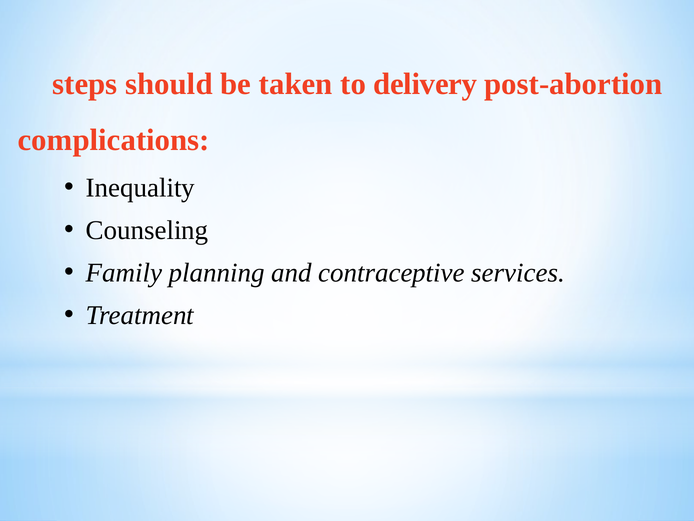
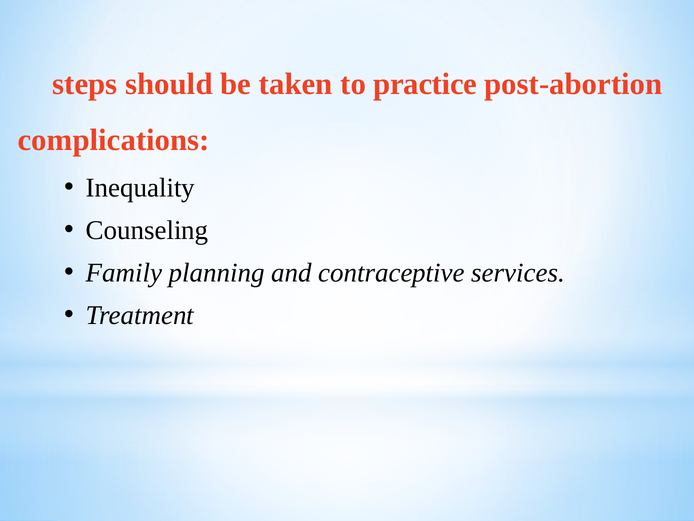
delivery: delivery -> practice
